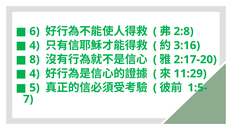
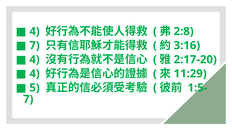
6 at (35, 31): 6 -> 4
4 at (35, 46): 4 -> 7
8 at (35, 60): 8 -> 4
